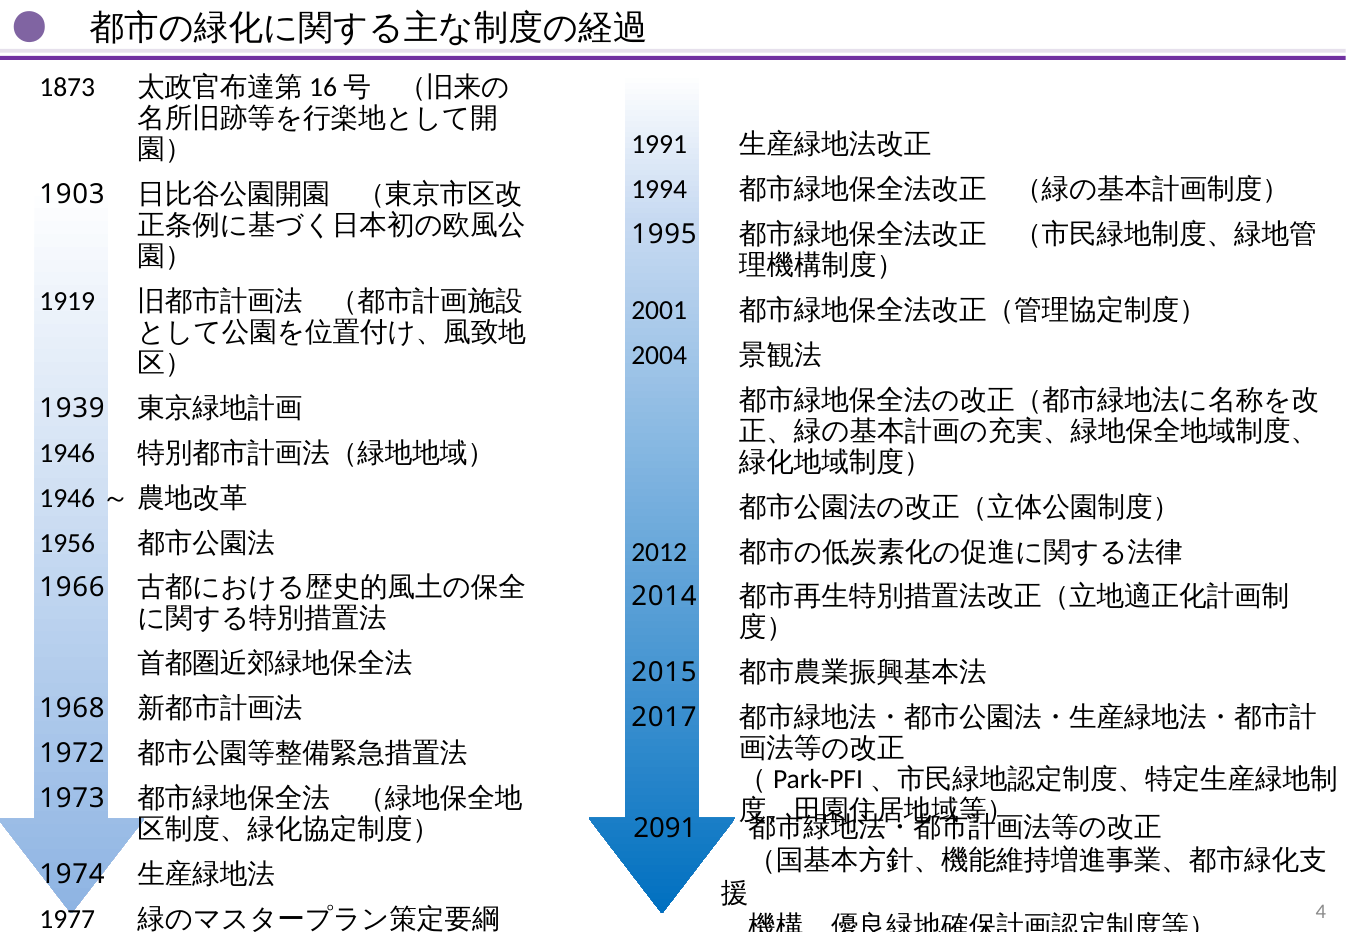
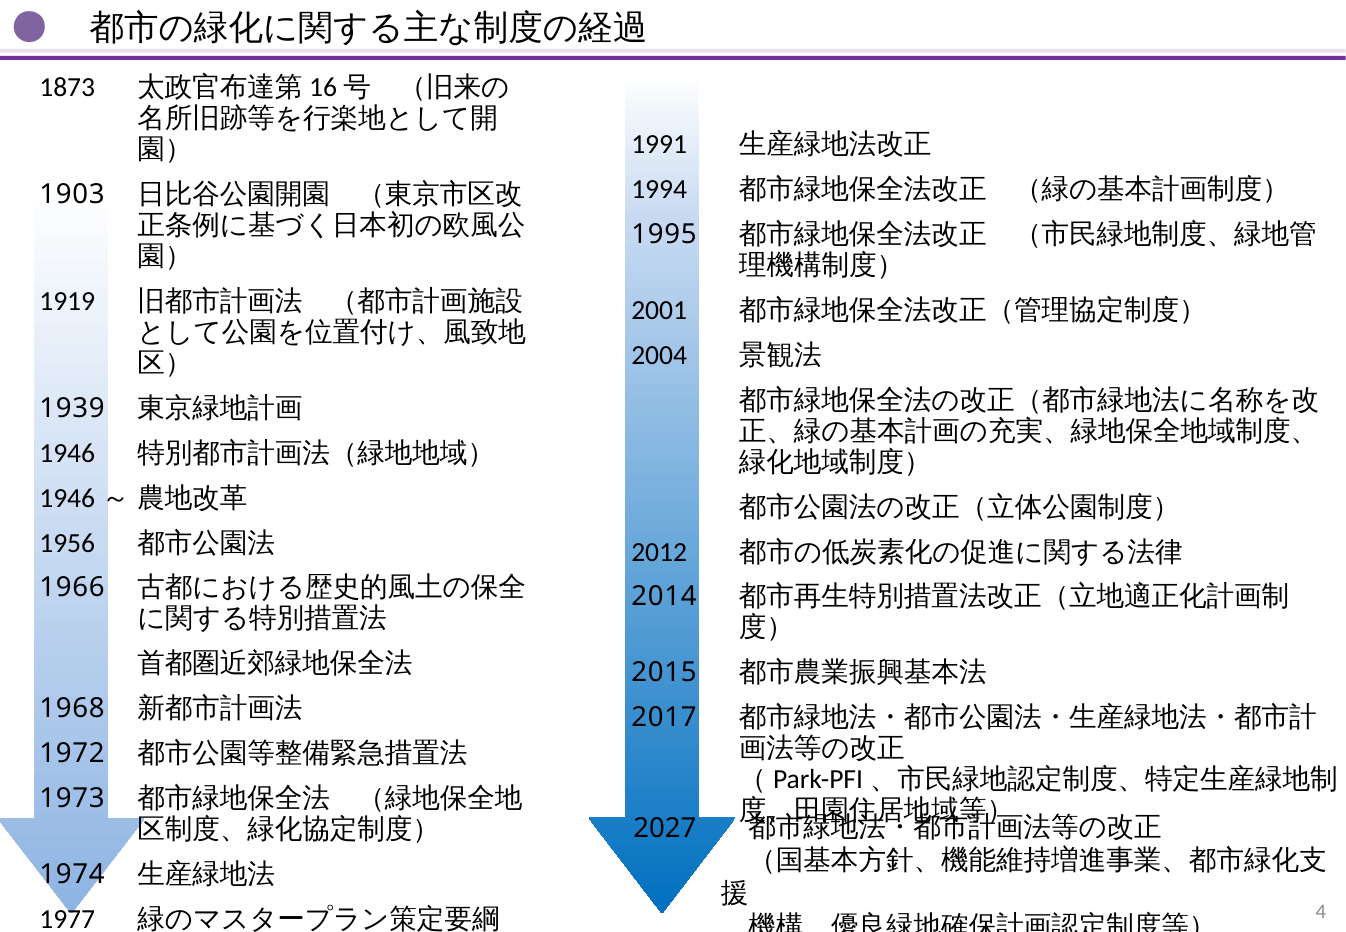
2091: 2091 -> 2027
